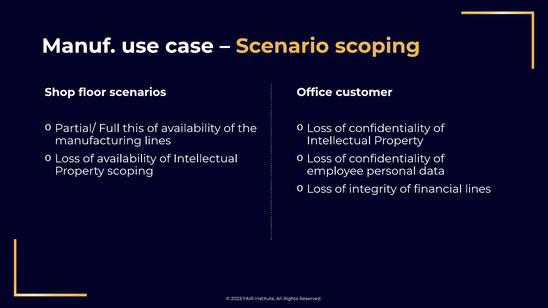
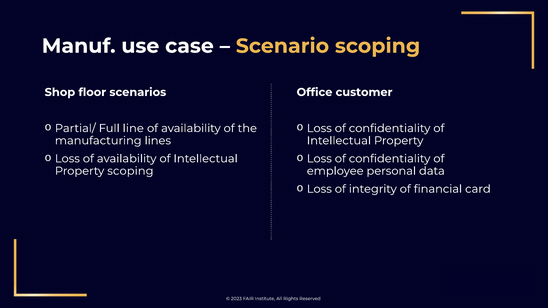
this: this -> line
financial lines: lines -> card
